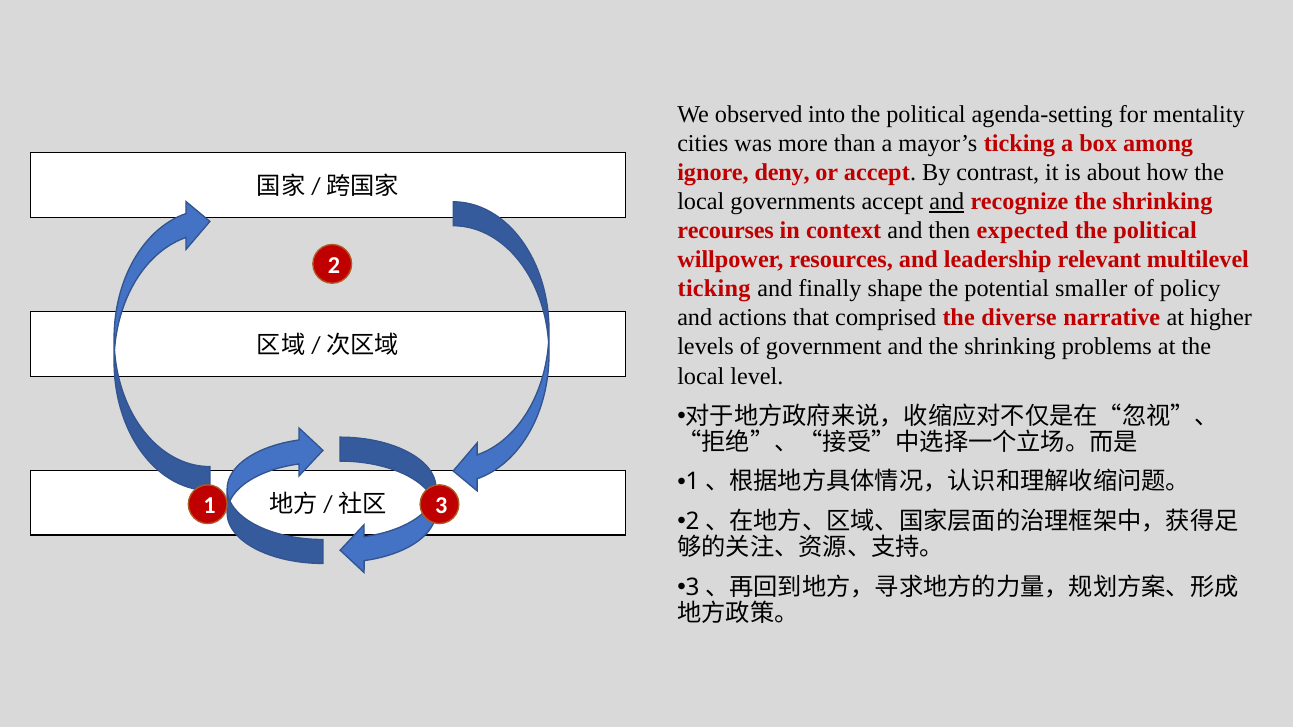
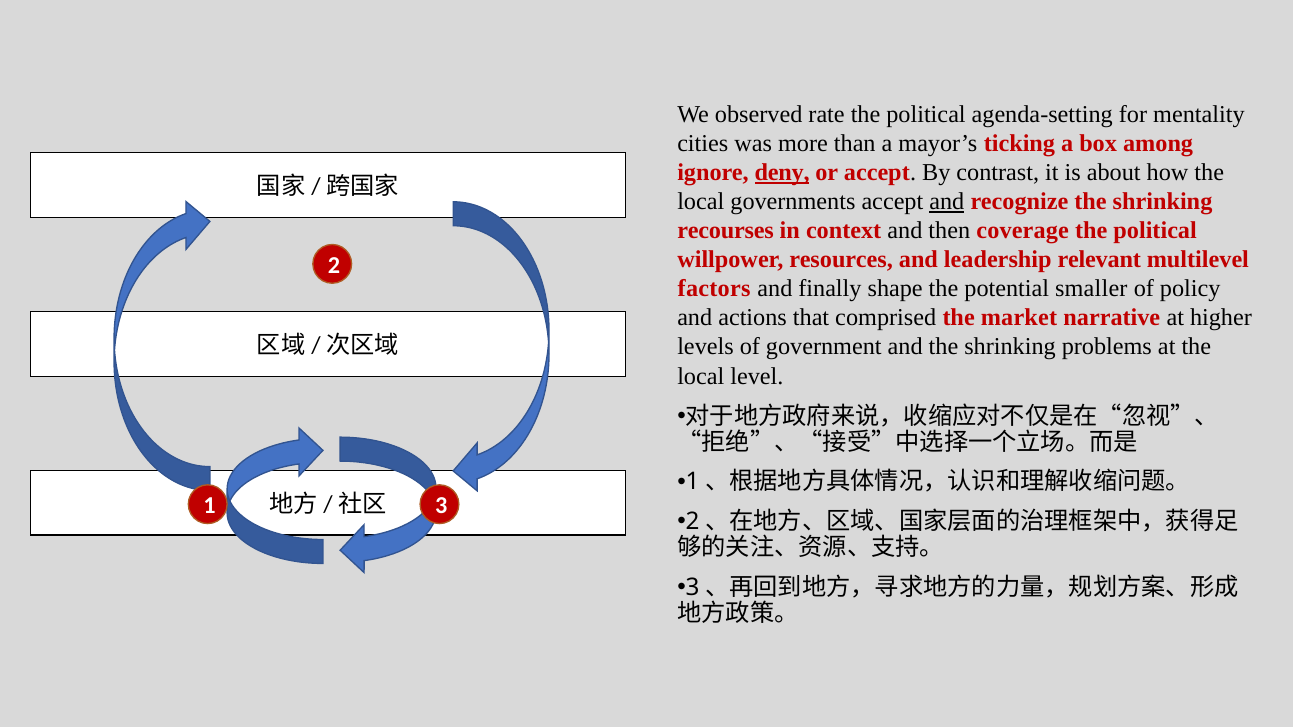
into: into -> rate
deny underline: none -> present
expected: expected -> coverage
ticking at (714, 289): ticking -> factors
diverse: diverse -> market
